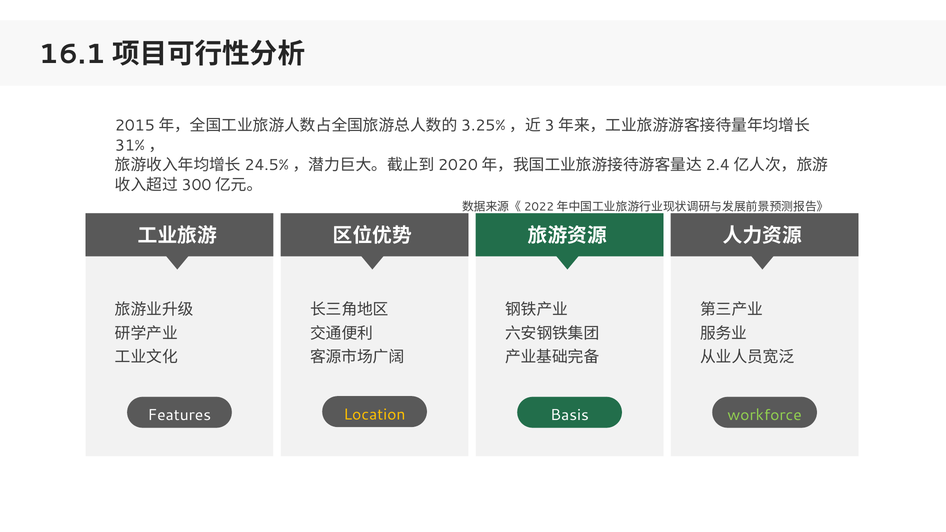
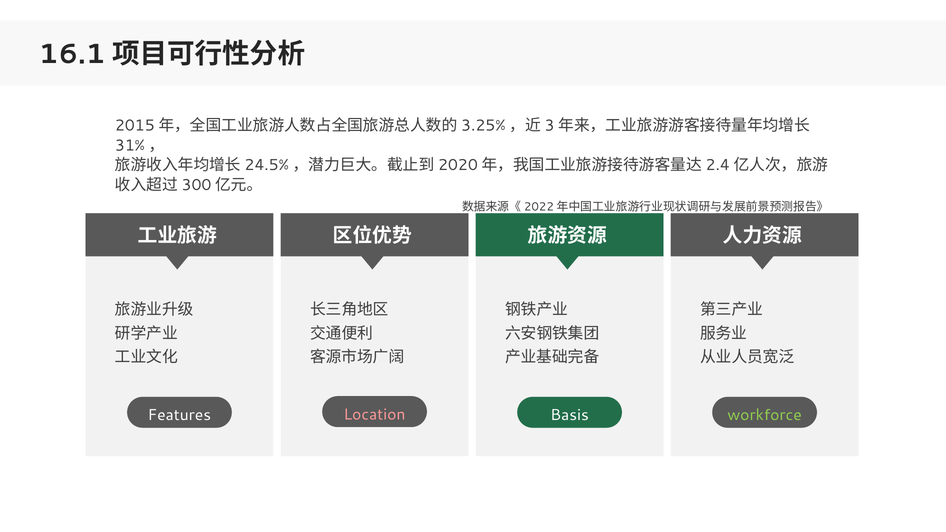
Location colour: yellow -> pink
